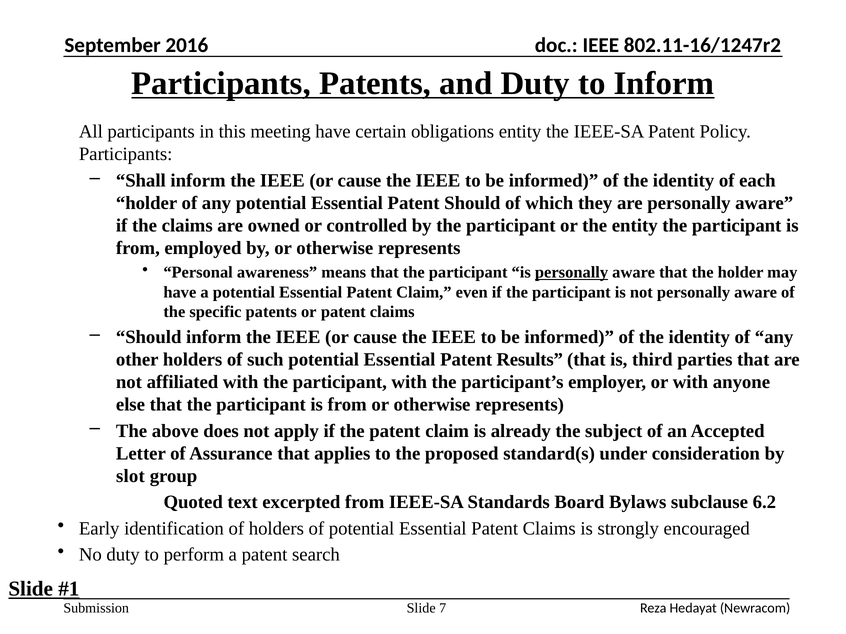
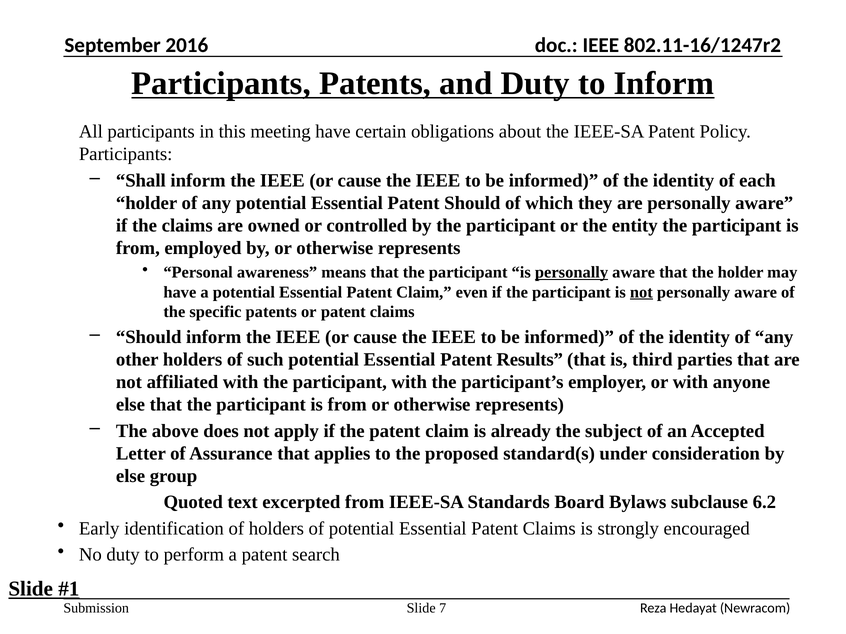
obligations entity: entity -> about
not at (641, 292) underline: none -> present
slot at (130, 476): slot -> else
